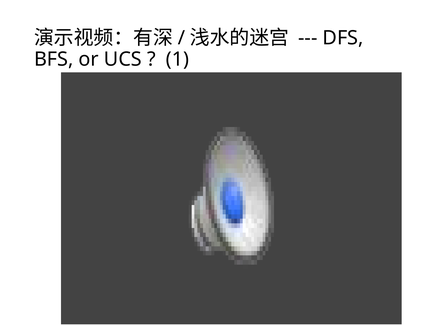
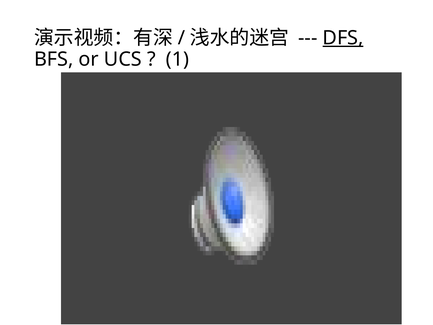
DFS underline: none -> present
